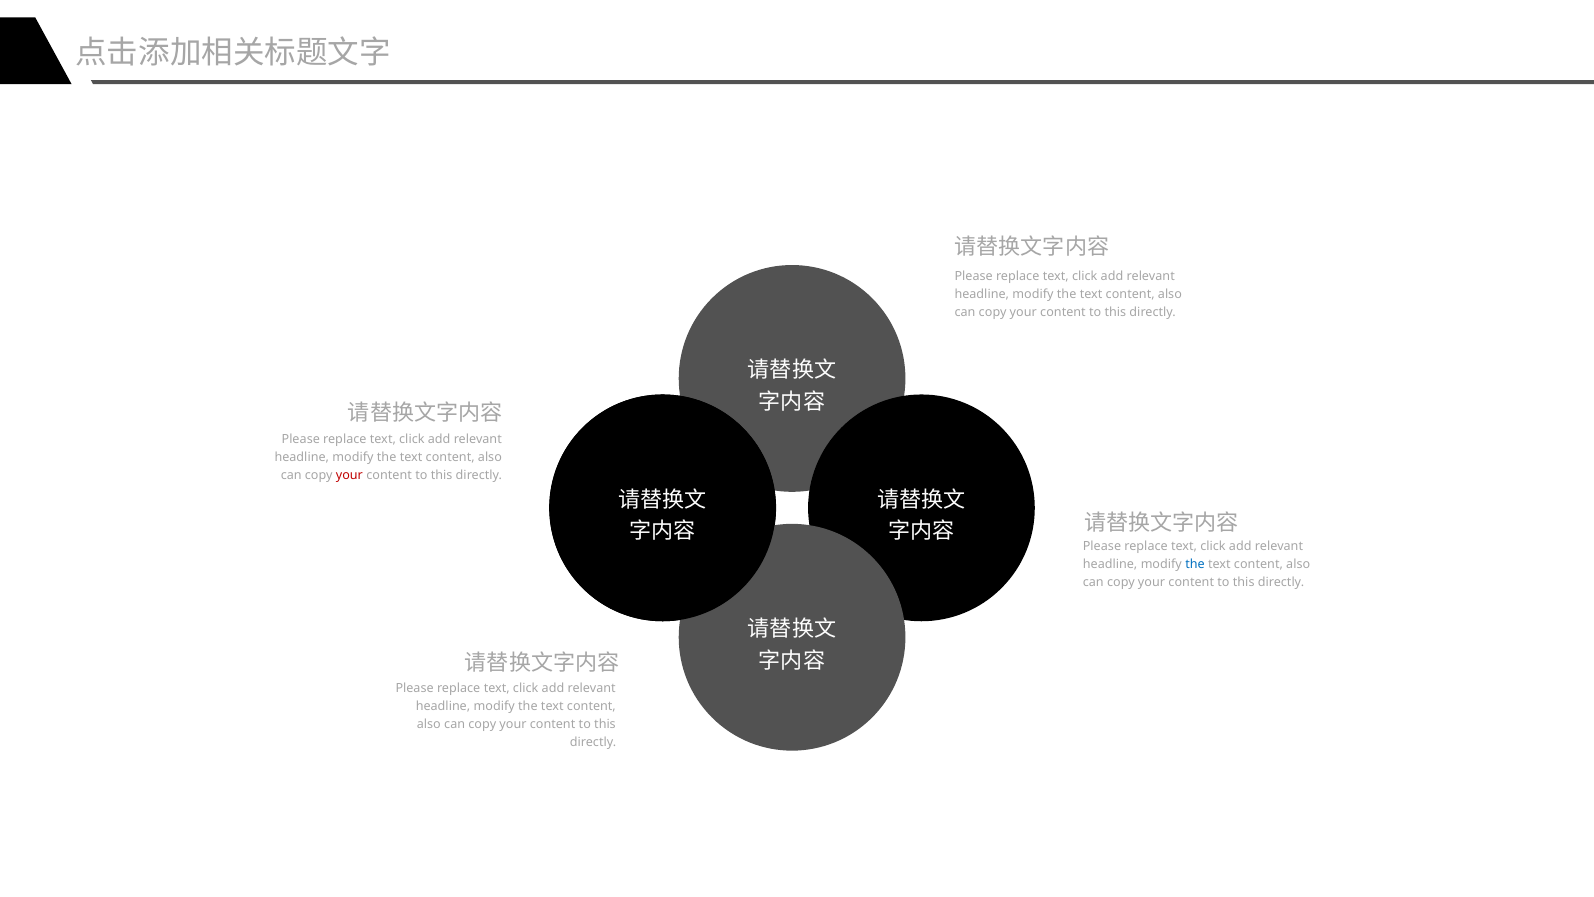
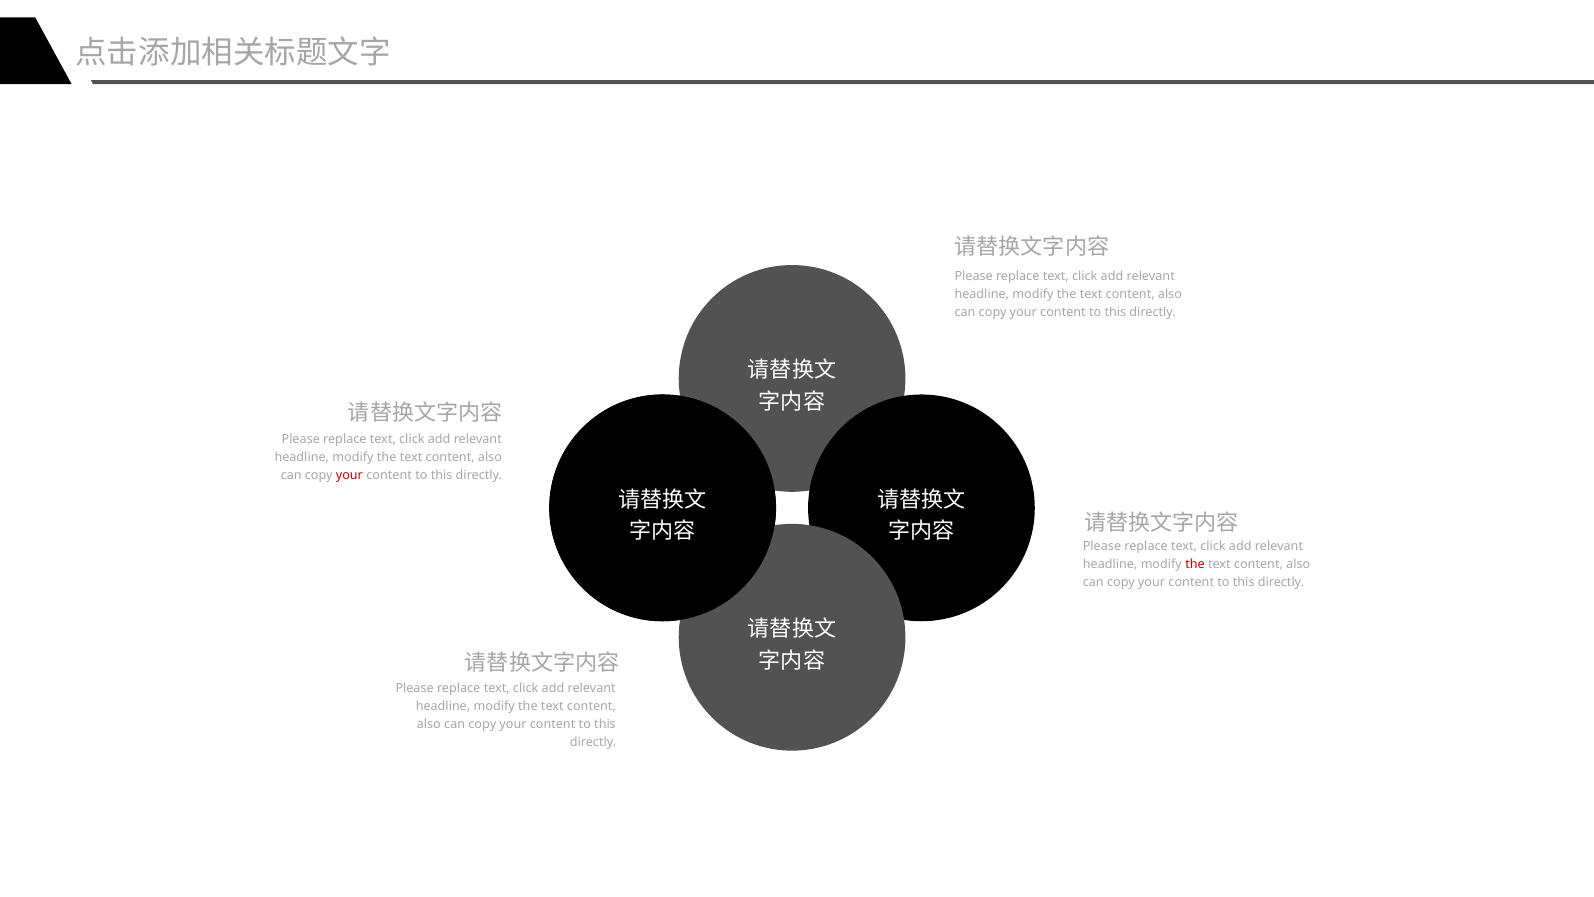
the at (1195, 564) colour: blue -> red
